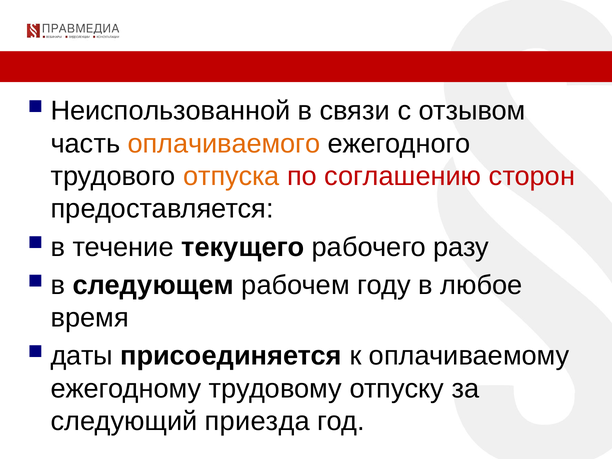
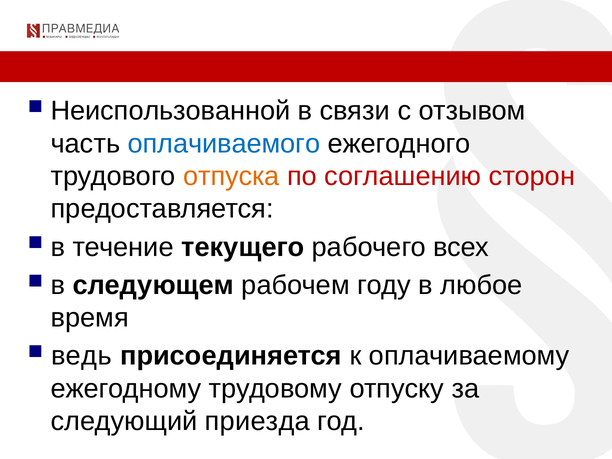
оплачиваемого colour: orange -> blue
разу: разу -> всех
даты: даты -> ведь
